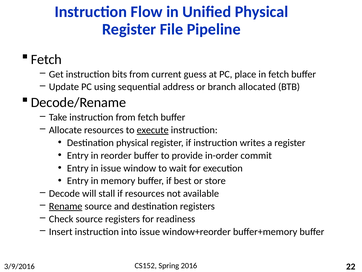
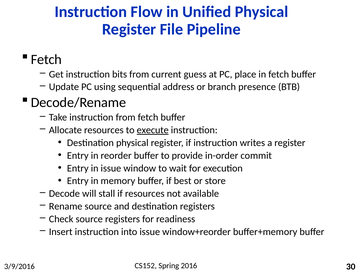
allocated: allocated -> presence
Rename underline: present -> none
22: 22 -> 30
